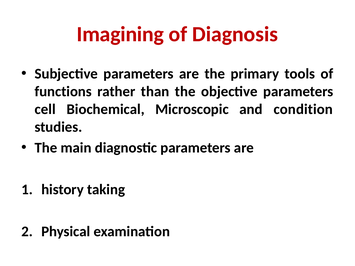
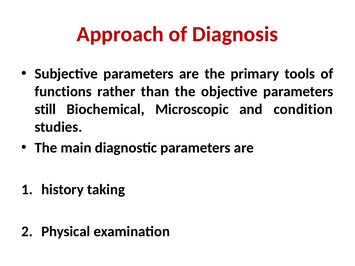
Imagining: Imagining -> Approach
cell: cell -> still
